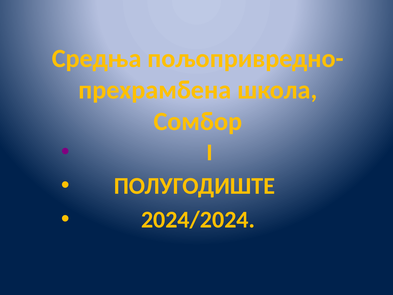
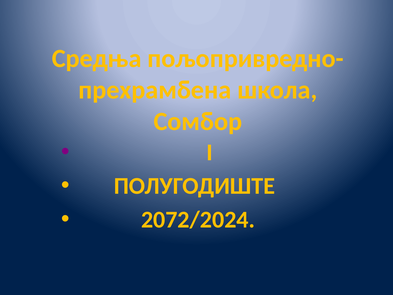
2024/2024: 2024/2024 -> 2072/2024
